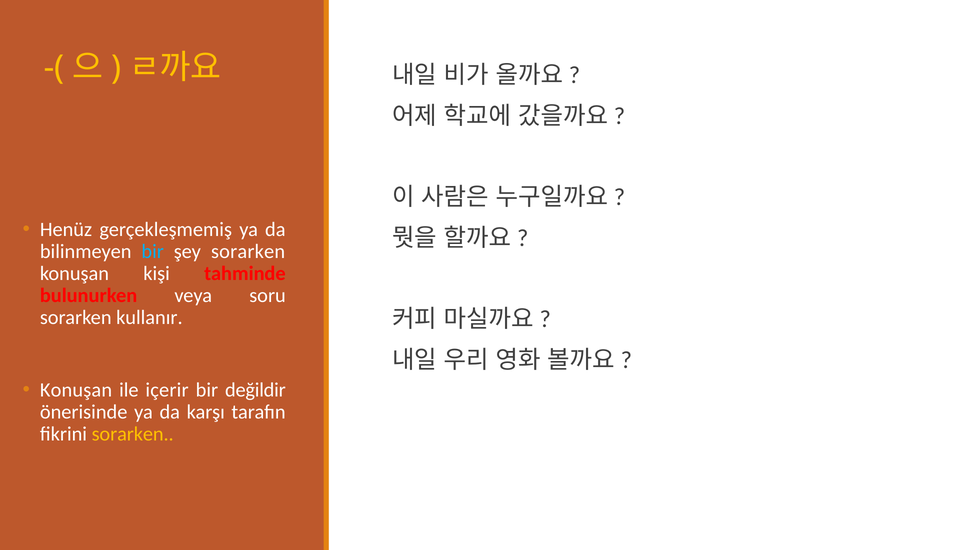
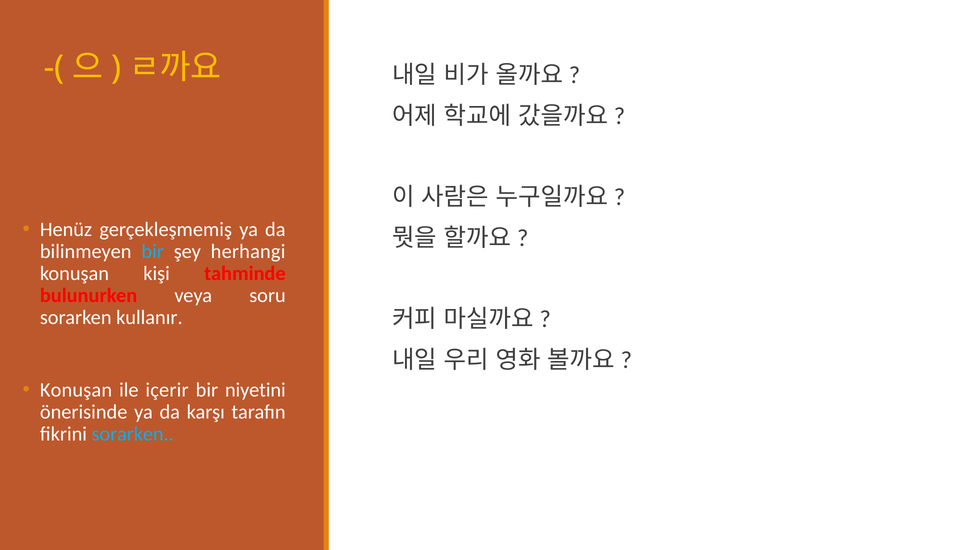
şey sorarken: sorarken -> herhangi
değildir: değildir -> niyetini
sorarken at (133, 434) colour: yellow -> light blue
